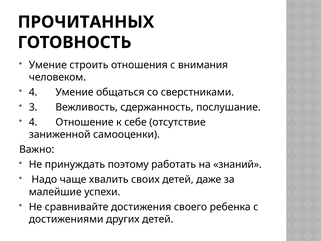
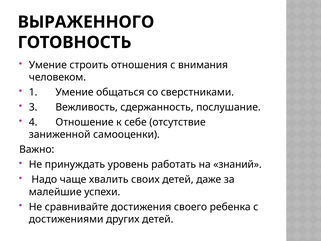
ПРОЧИТАННЫХ: ПРОЧИТАННЫХ -> ВЫРАЖЕННОГО
4 at (33, 92): 4 -> 1
поэтому: поэтому -> уровень
